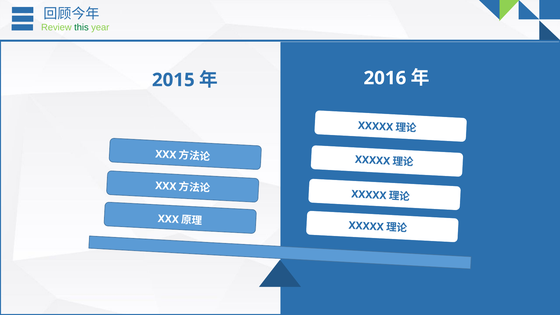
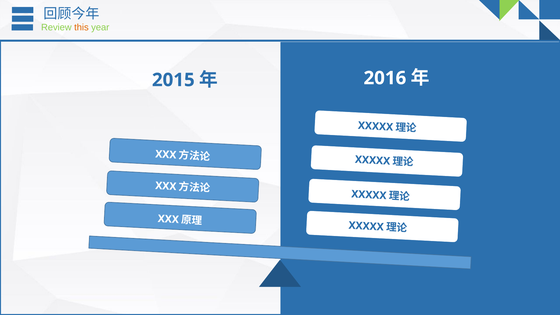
this colour: green -> orange
